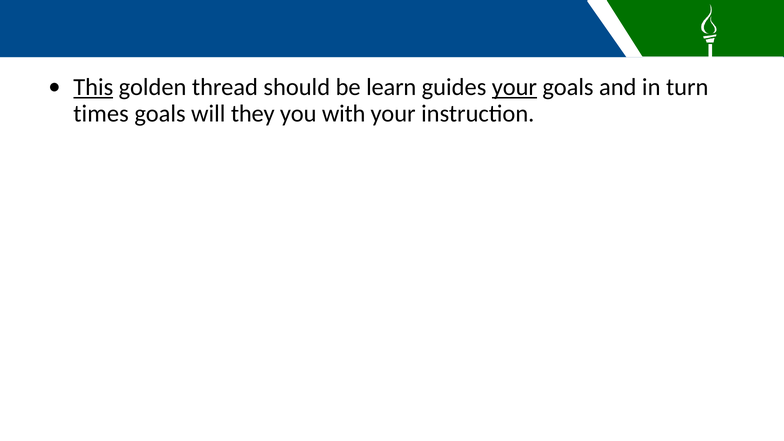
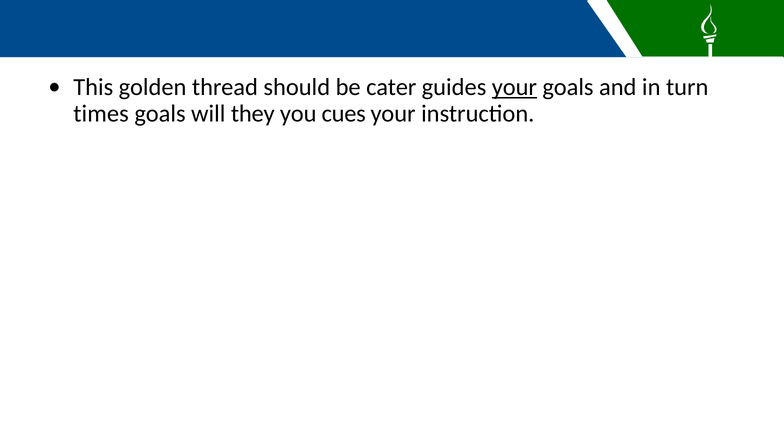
This underline: present -> none
learn: learn -> cater
with: with -> cues
